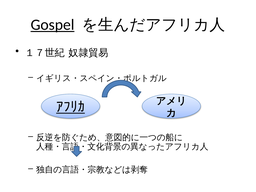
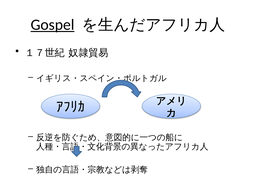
ｱﾌﾘｶ underline: present -> none
